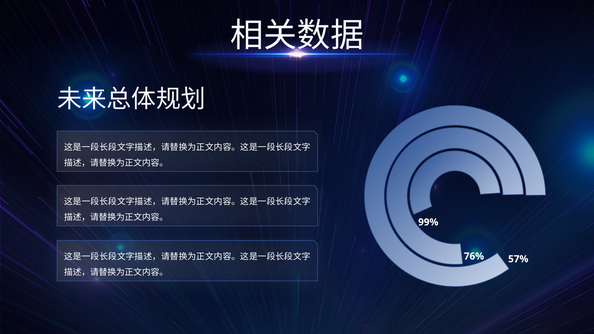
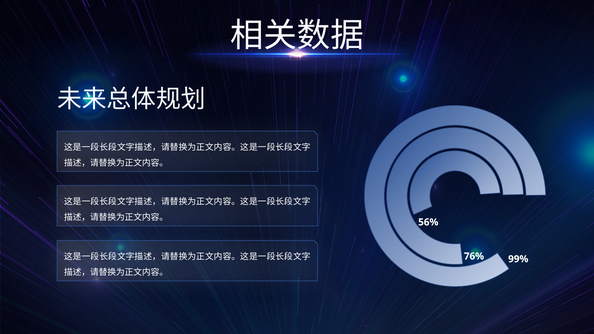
99%: 99% -> 56%
57%: 57% -> 99%
